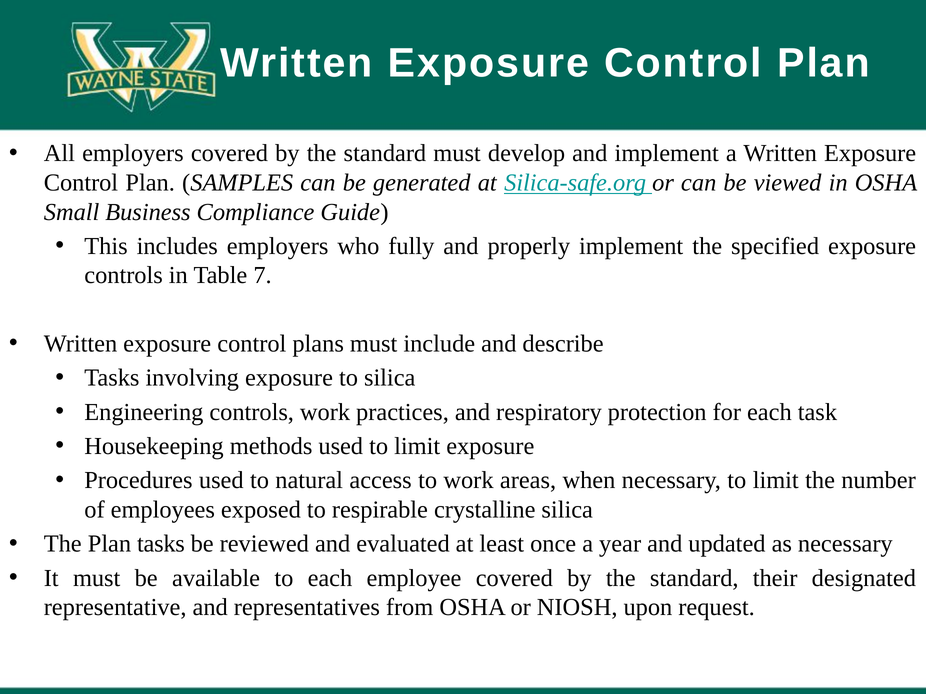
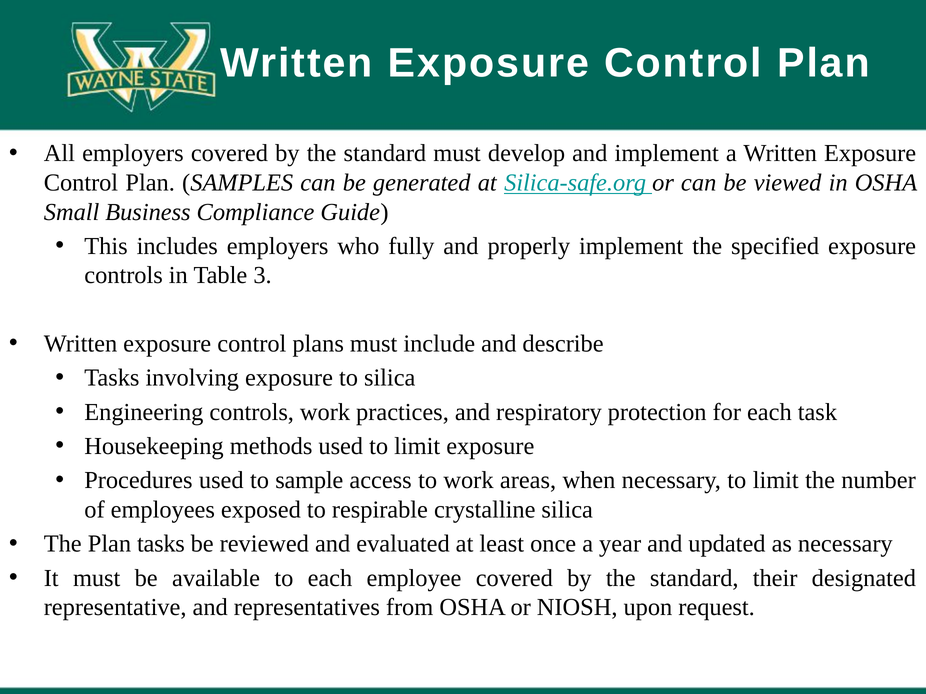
7: 7 -> 3
natural: natural -> sample
